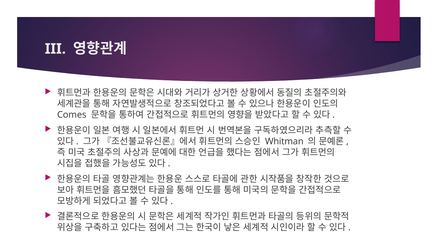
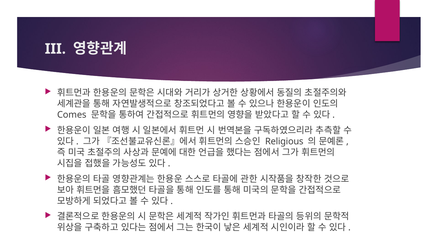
Whitman: Whitman -> Religious
